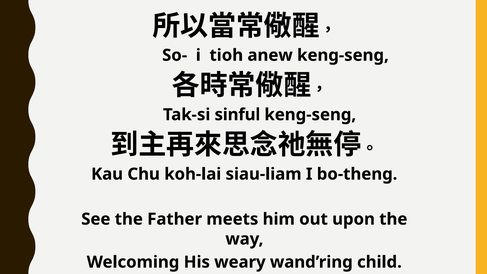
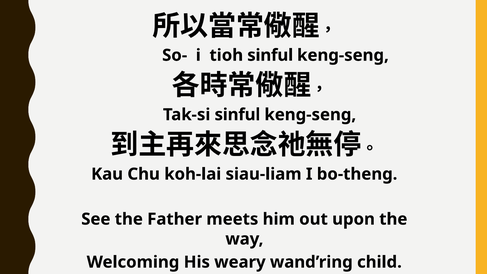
tioh anew: anew -> sinful
